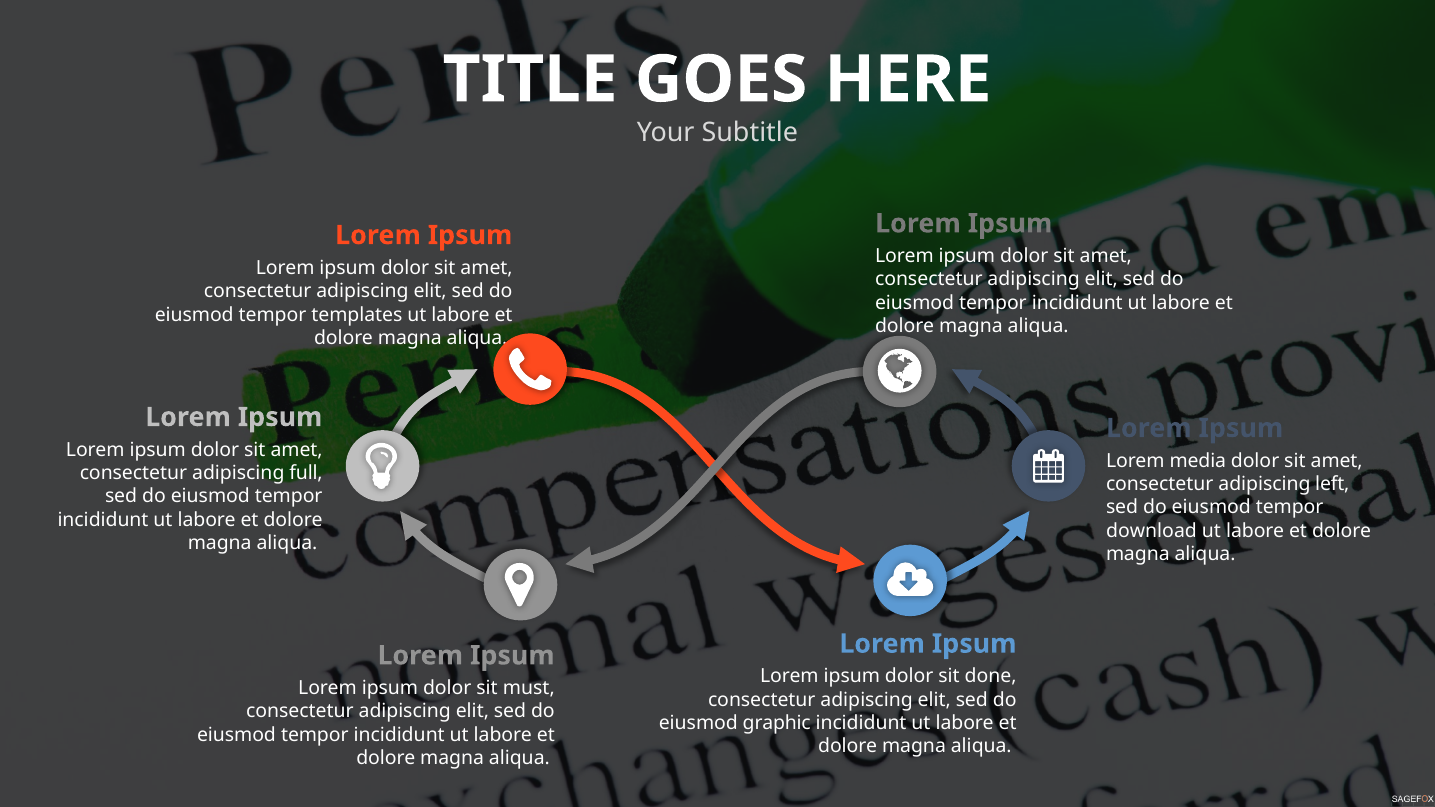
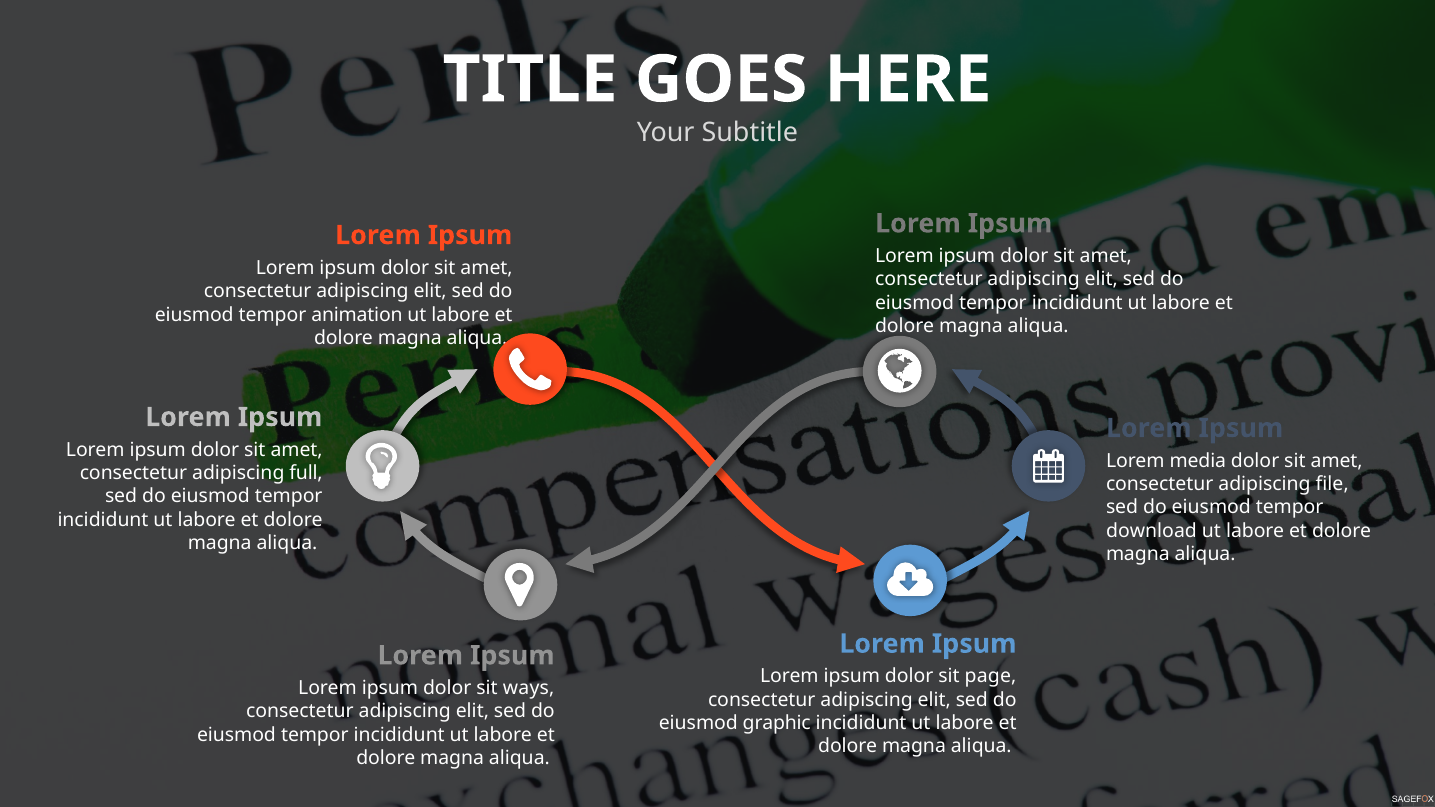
templates: templates -> animation
left: left -> file
done: done -> page
must: must -> ways
